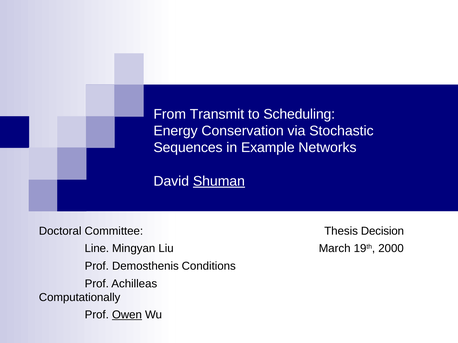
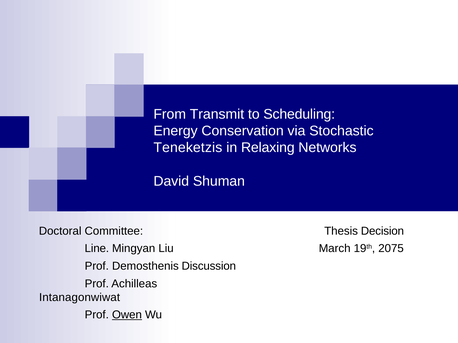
Sequences: Sequences -> Teneketzis
Example: Example -> Relaxing
Shuman underline: present -> none
2000: 2000 -> 2075
Conditions: Conditions -> Discussion
Computationally: Computationally -> Intanagonwiwat
